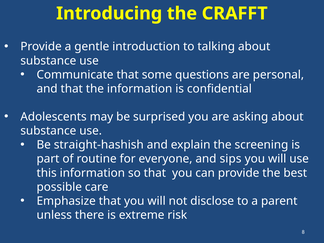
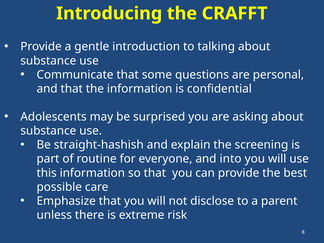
sips: sips -> into
